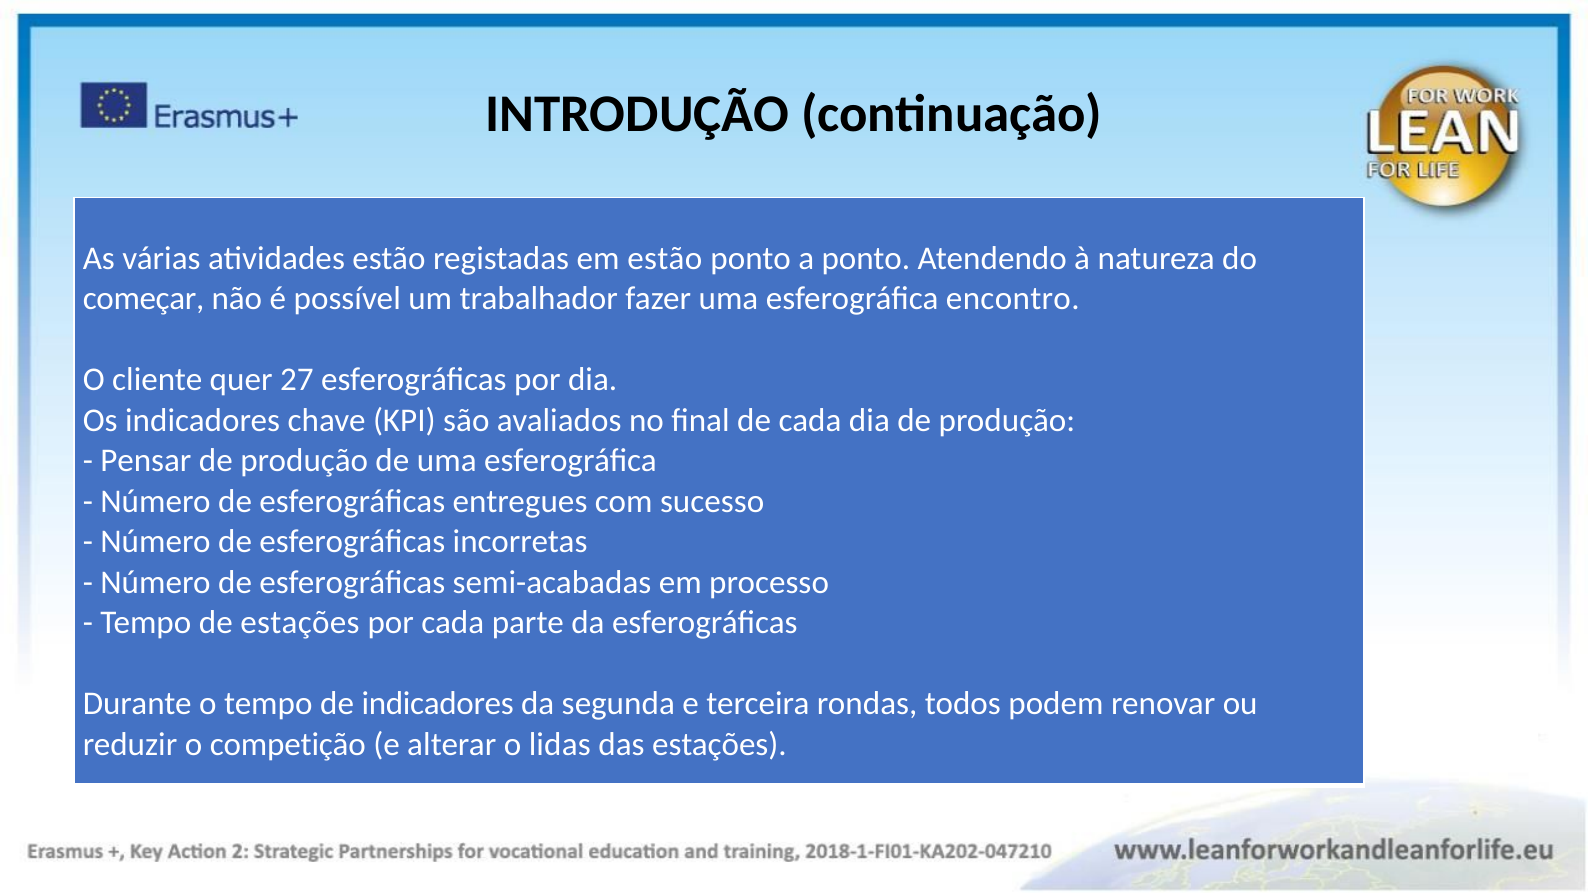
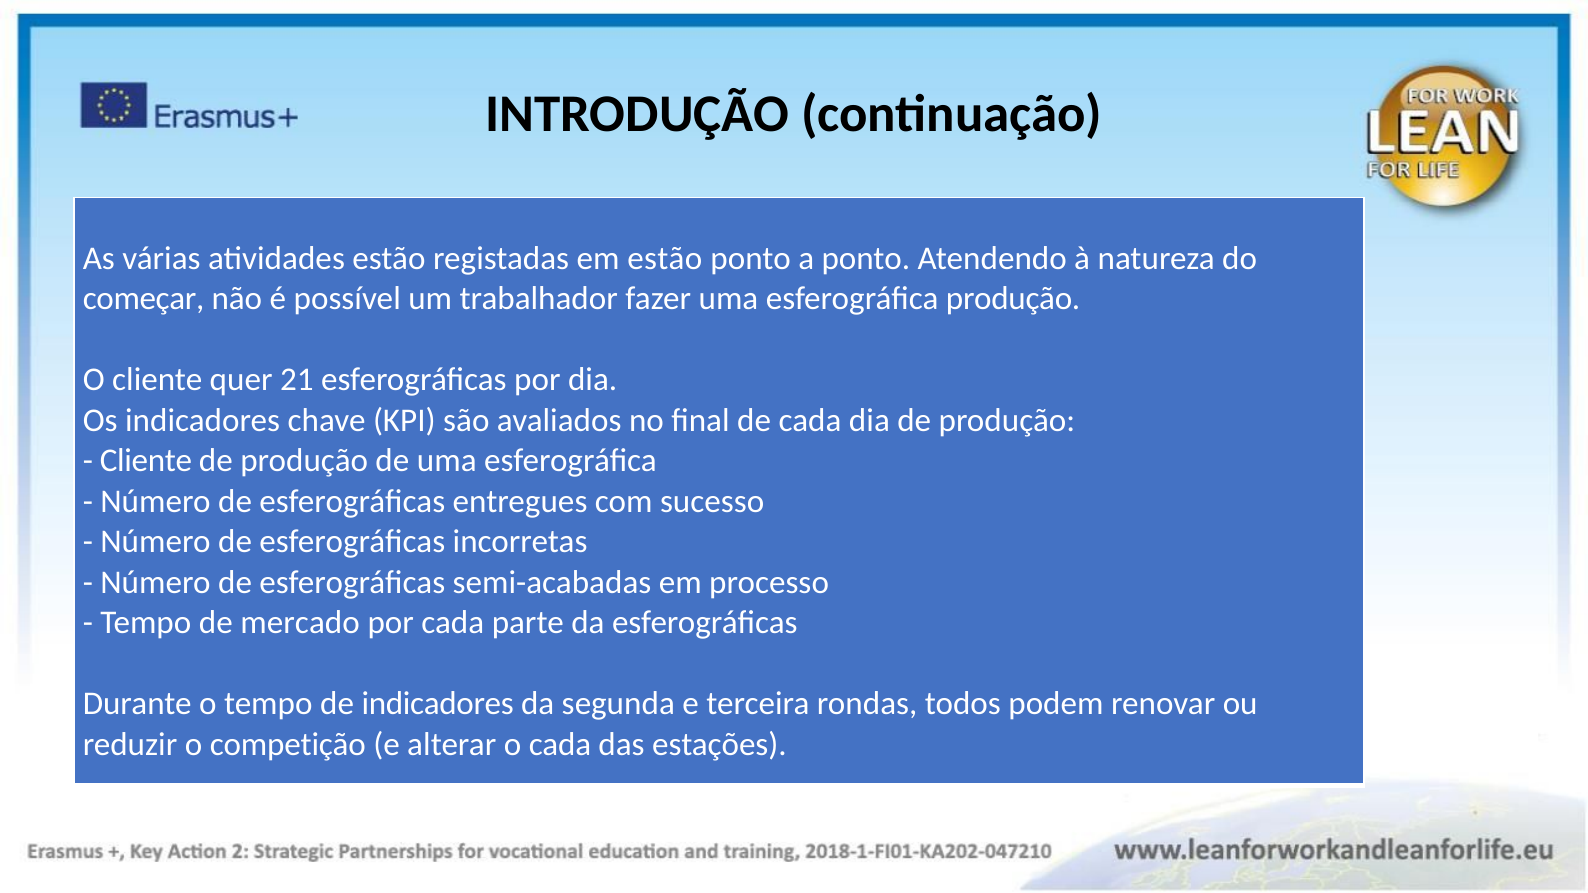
esferográfica encontro: encontro -> produção
27: 27 -> 21
Pensar at (146, 461): Pensar -> Cliente
de estações: estações -> mercado
o lidas: lidas -> cada
